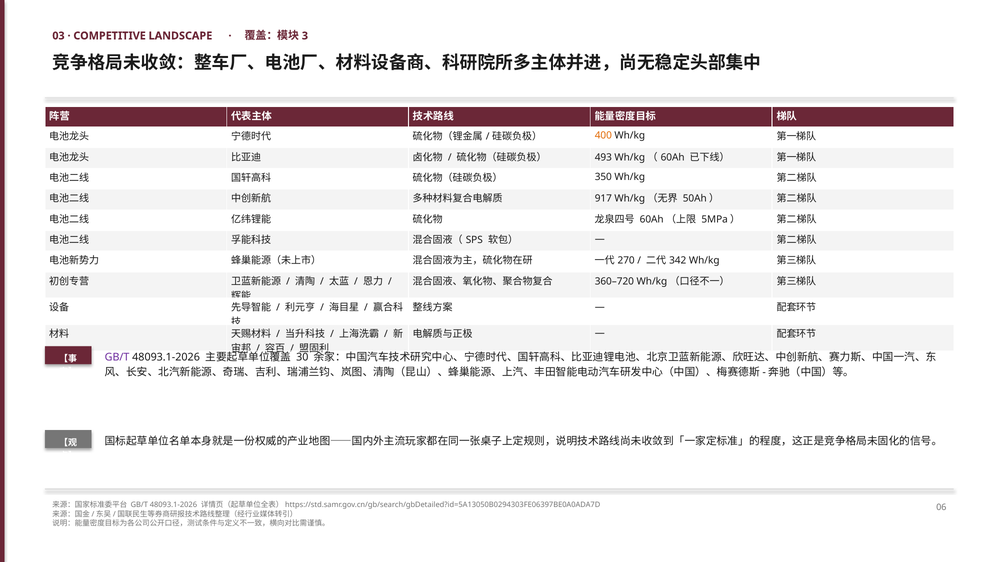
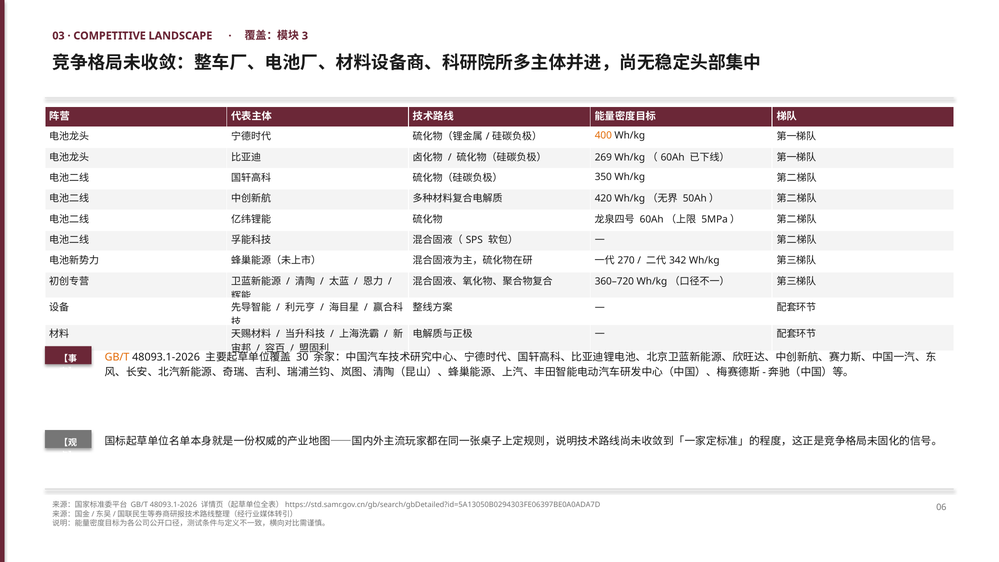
493: 493 -> 269
917: 917 -> 420
GB/T at (117, 357) colour: purple -> orange
